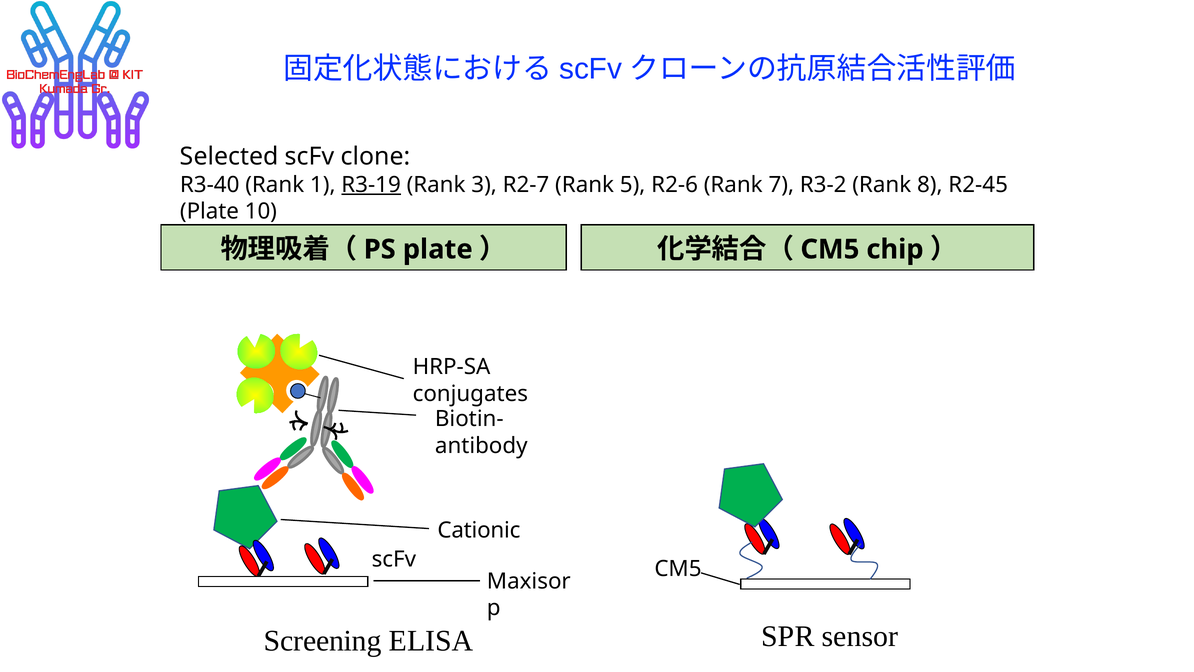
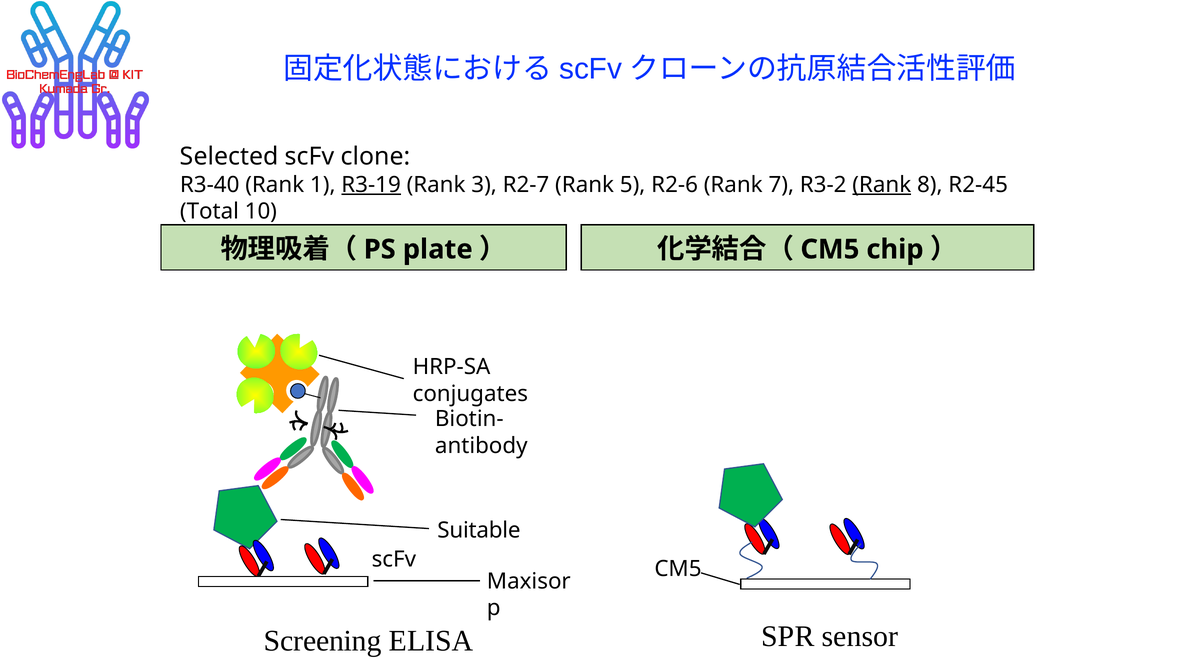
Rank at (882, 185) underline: none -> present
Plate at (209, 211): Plate -> Total
Cationic: Cationic -> Suitable
